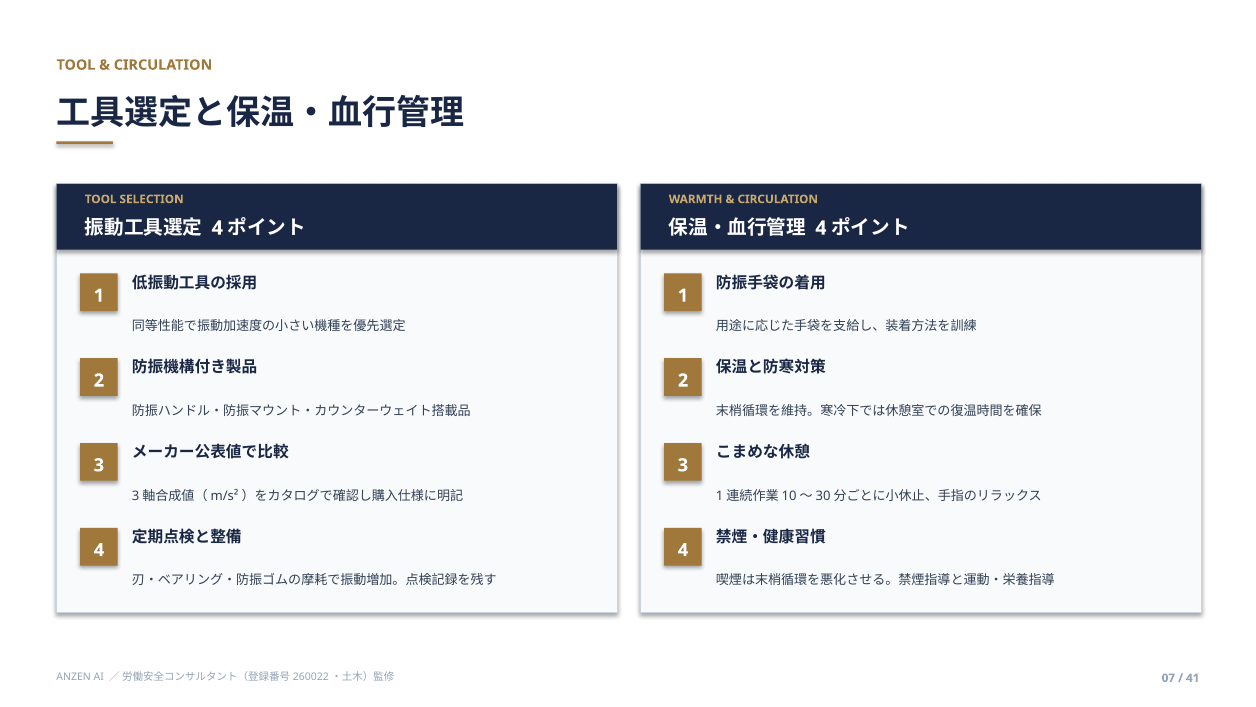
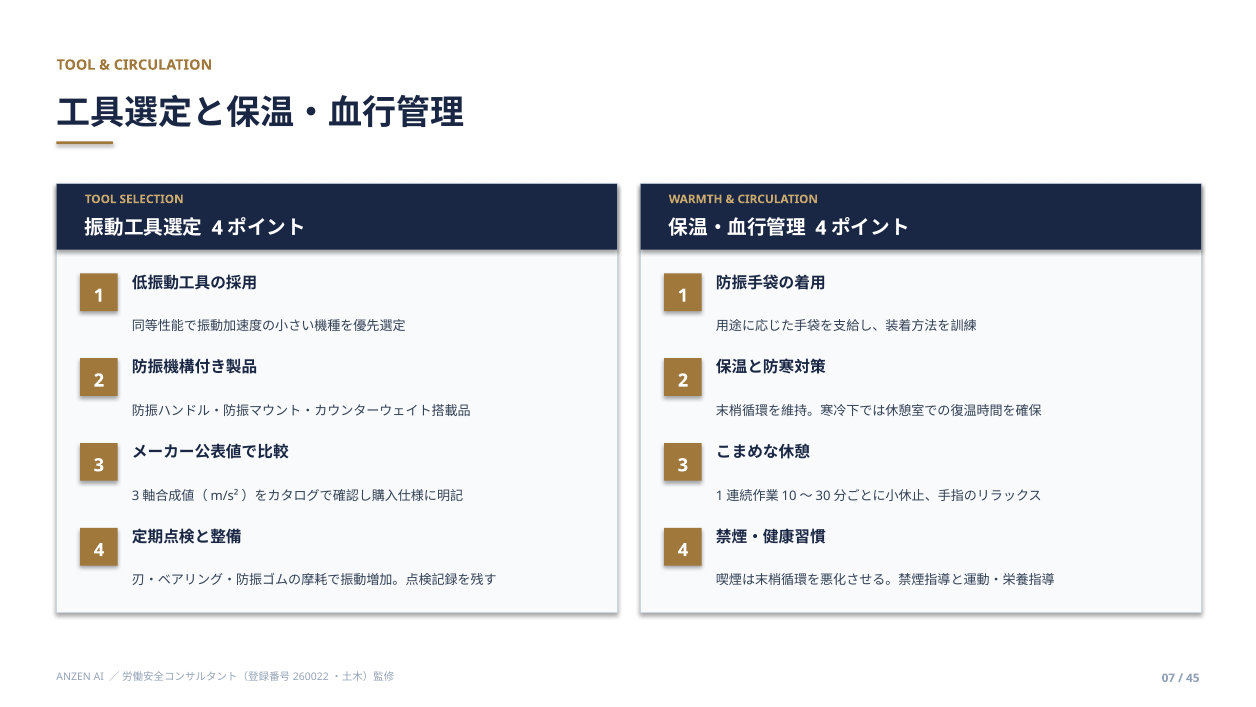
41: 41 -> 45
